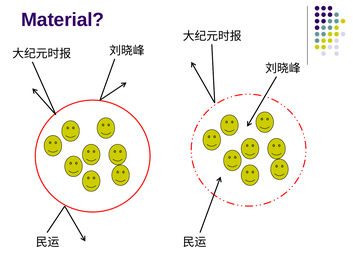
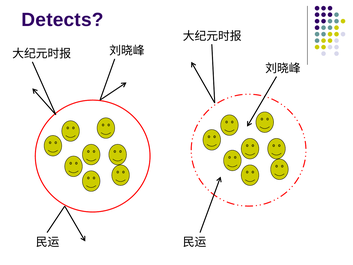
Material: Material -> Detects
